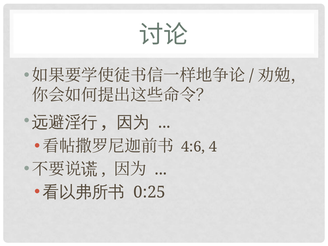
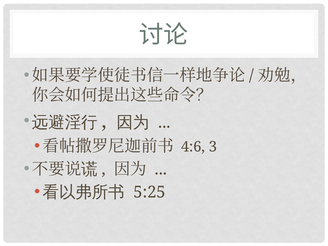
4: 4 -> 3
0:25: 0:25 -> 5:25
